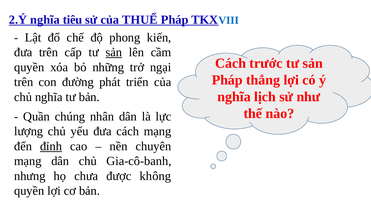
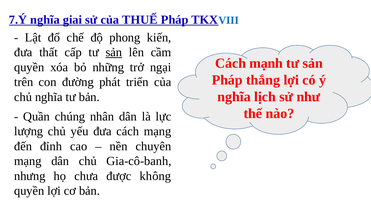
2.Ý: 2.Ý -> 7.Ý
tiêu: tiêu -> giai
đưa trên: trên -> thất
trước: trước -> mạnh
đỉnh underline: present -> none
